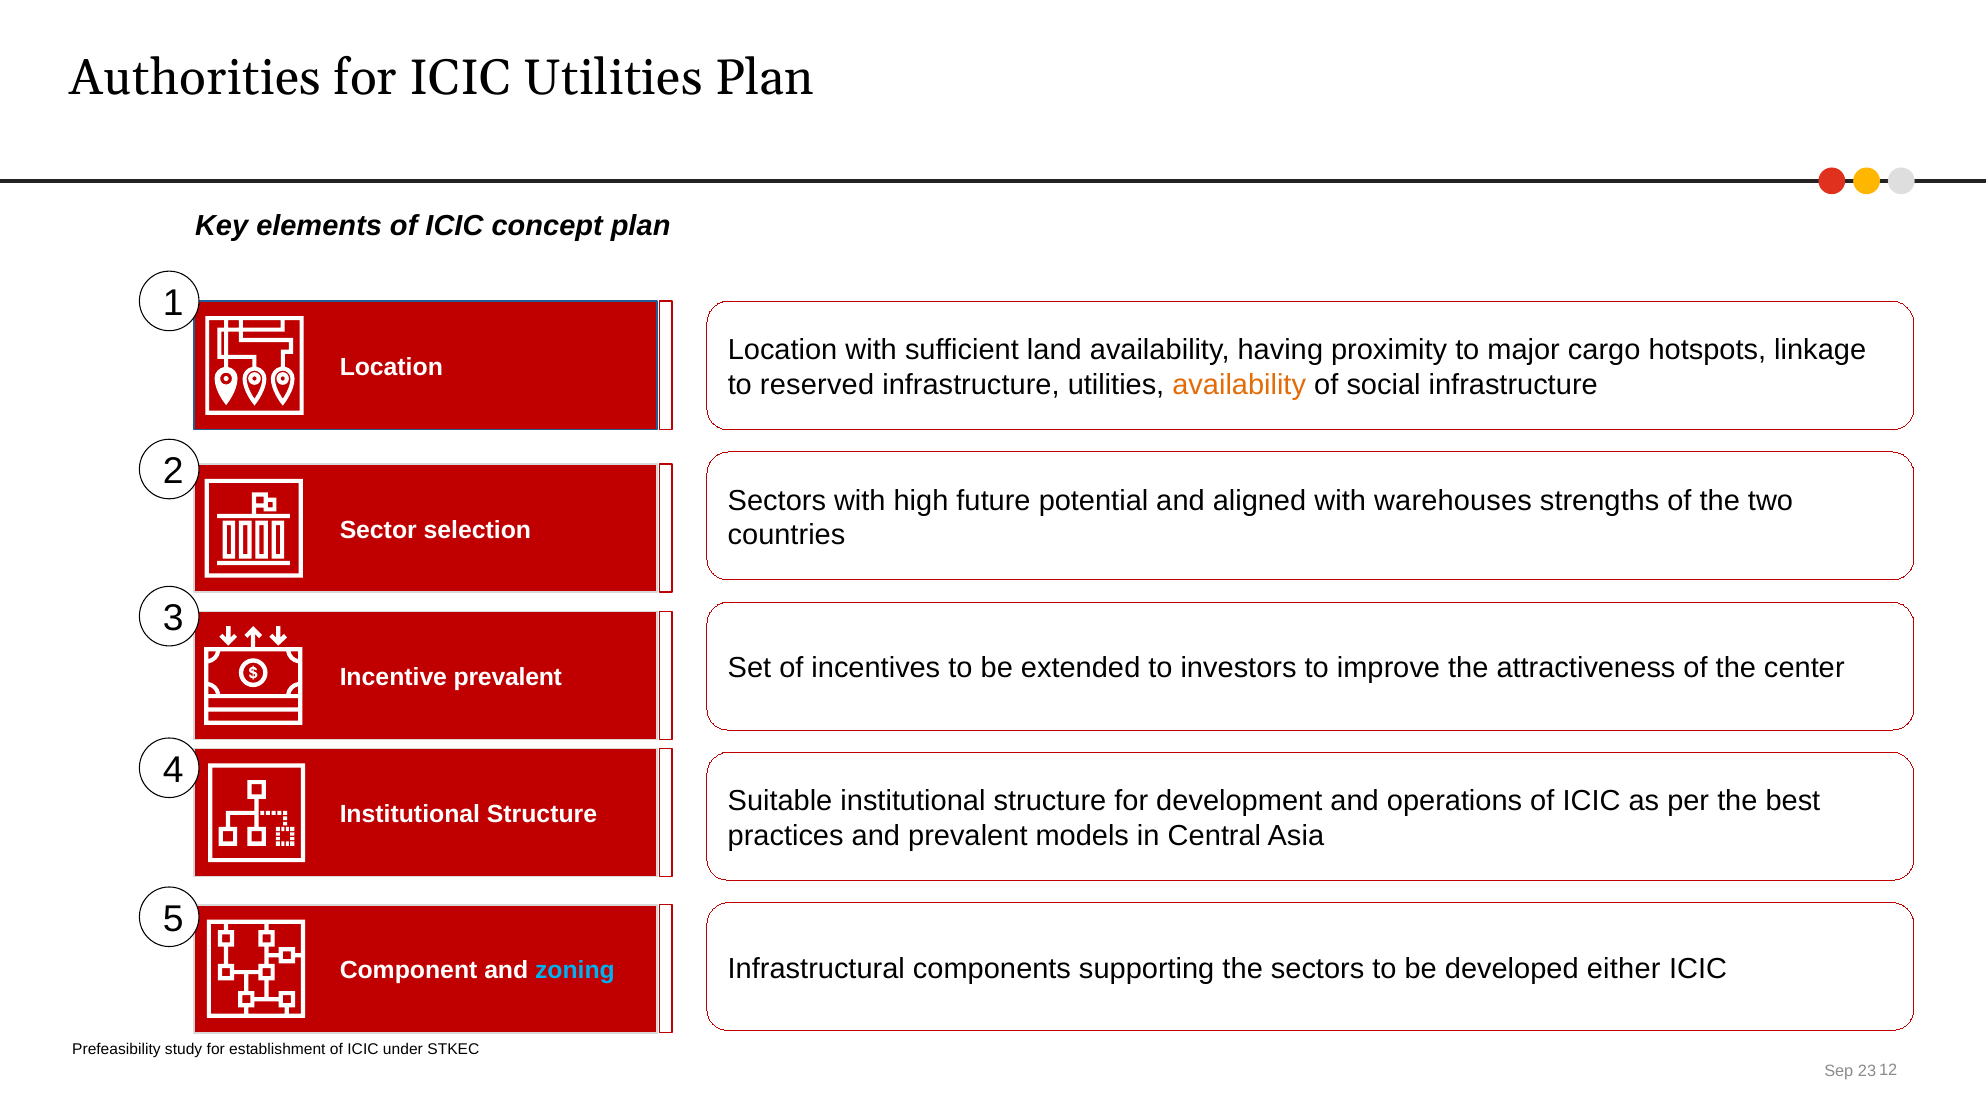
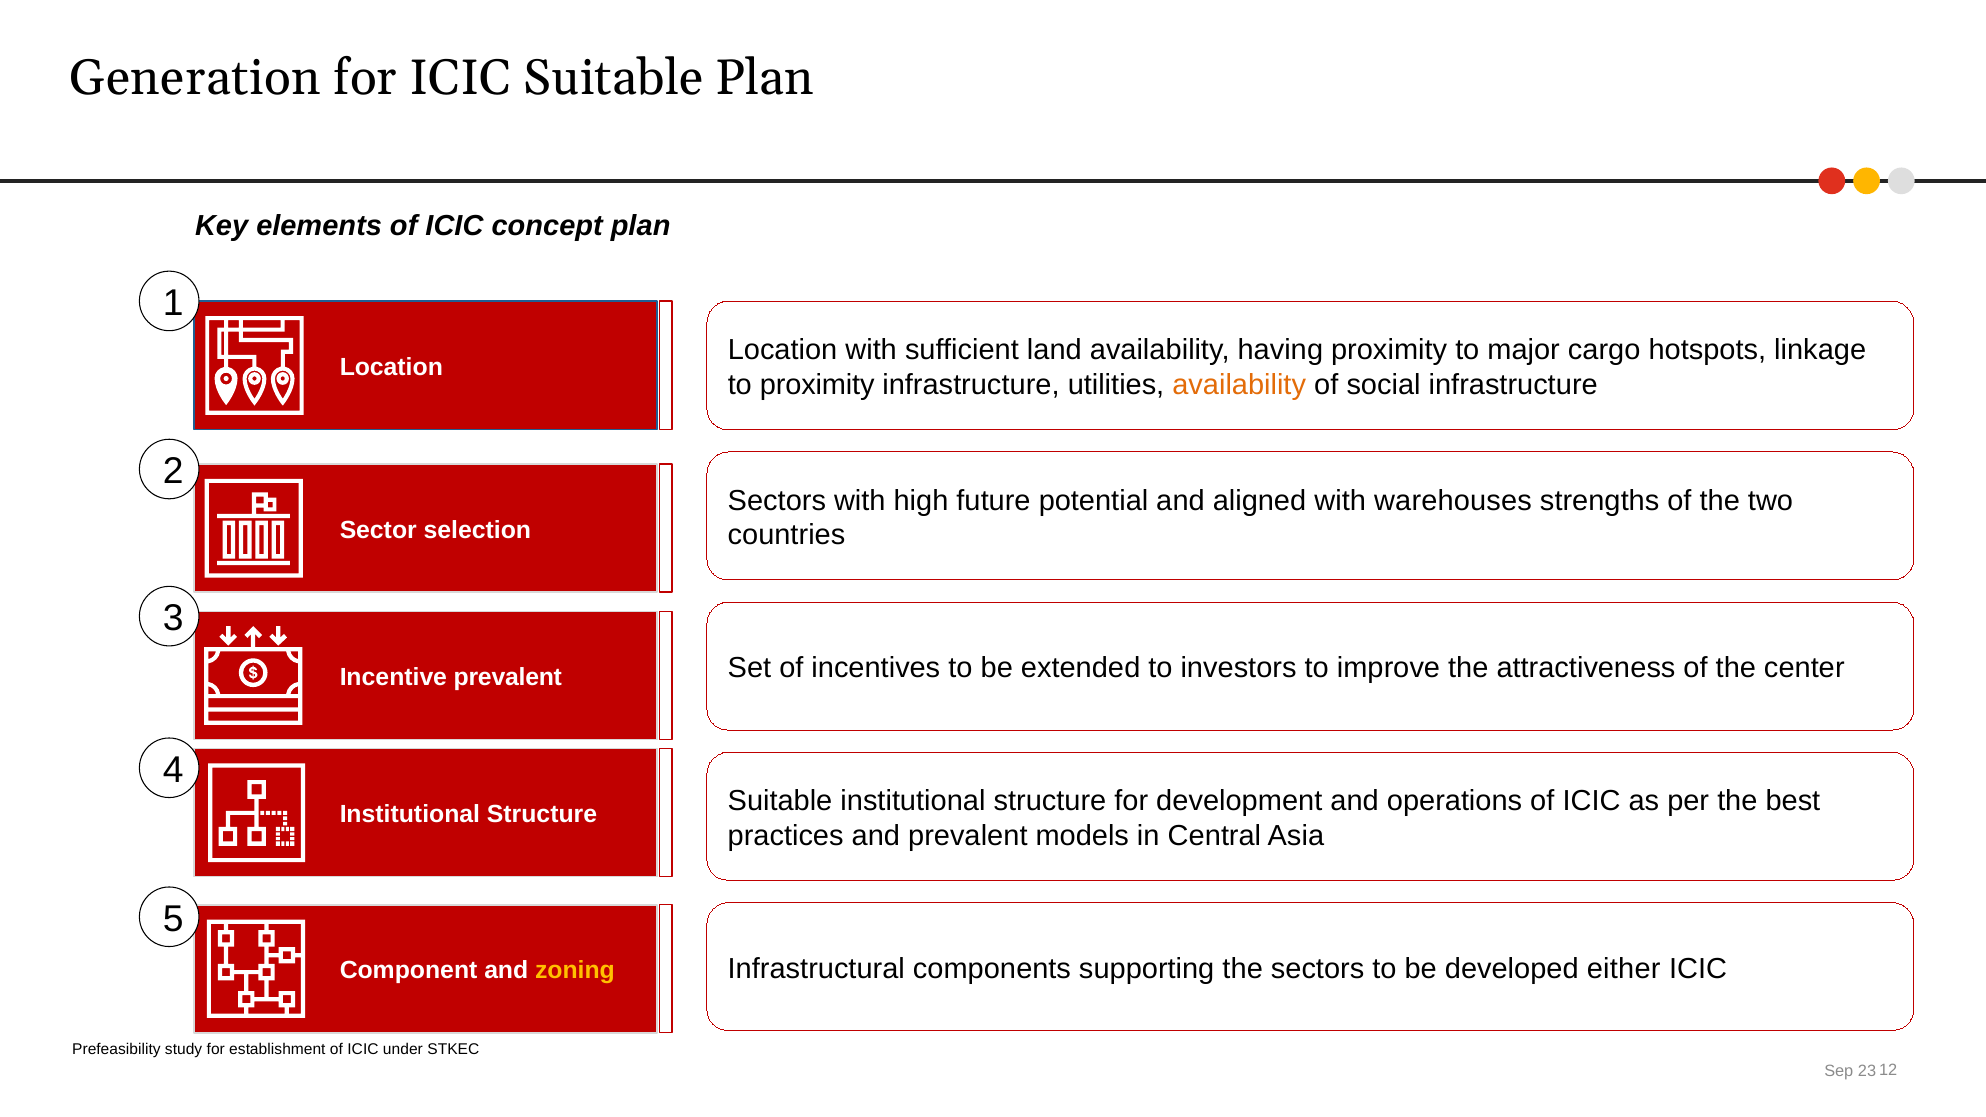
Authorities: Authorities -> Generation
ICIC Utilities: Utilities -> Suitable
to reserved: reserved -> proximity
zoning colour: light blue -> yellow
